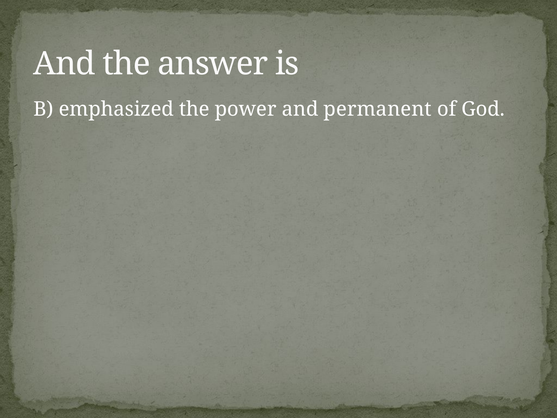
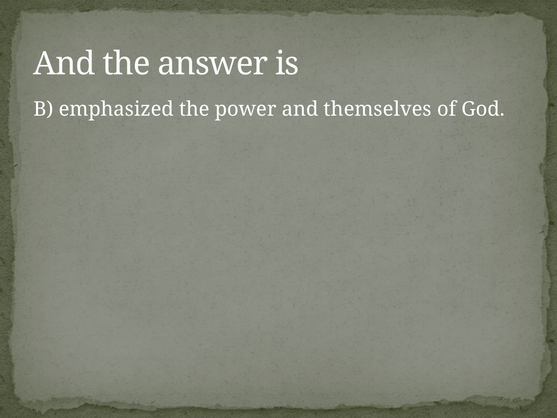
permanent: permanent -> themselves
